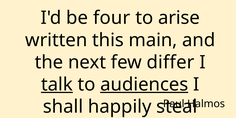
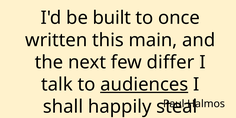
four: four -> built
arise: arise -> once
talk underline: present -> none
